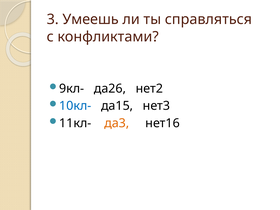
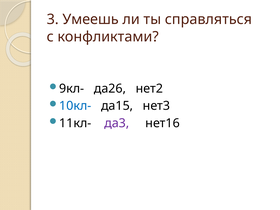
да3 colour: orange -> purple
